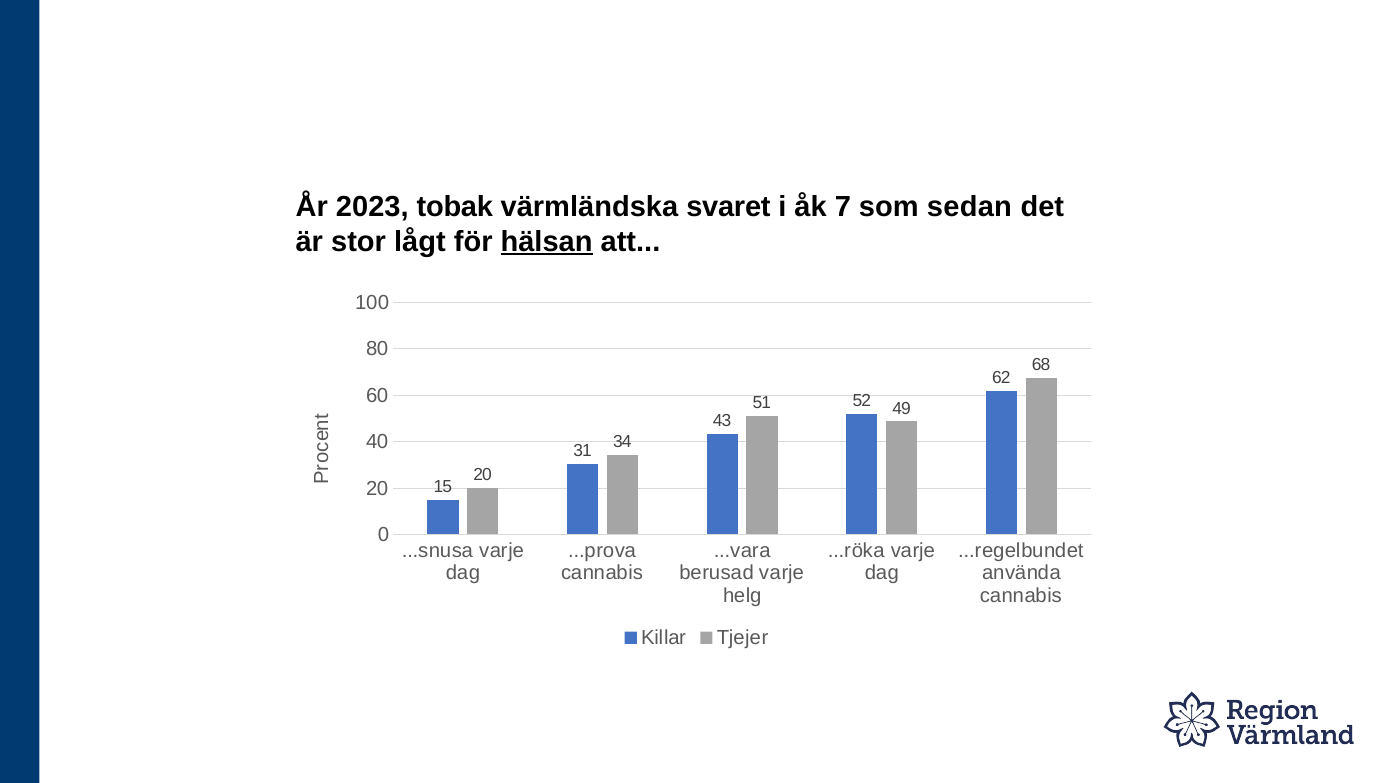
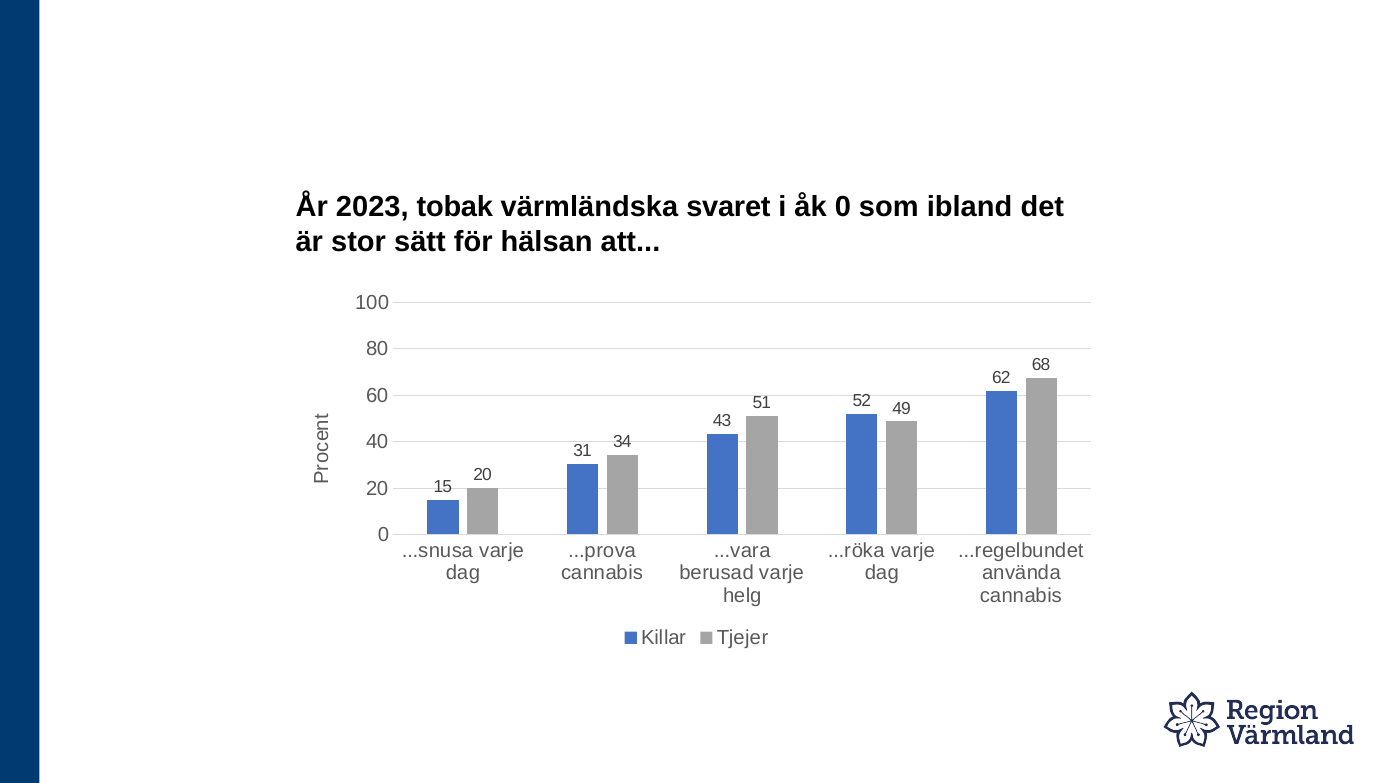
åk 7: 7 -> 0
sedan: sedan -> ibland
lågt: lågt -> sätt
hälsan underline: present -> none
